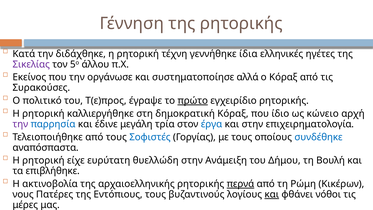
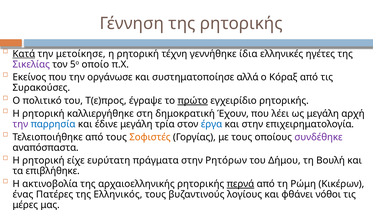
Κατά underline: none -> present
διδάχθηκε: διδάχθηκε -> μετοίκησε
άλλου: άλλου -> οποίο
δημοκρατική Κόραξ: Κόραξ -> Έχουν
ίδιο: ίδιο -> λέει
ως κώνειο: κώνειο -> μεγάλη
Σοφιστές colour: blue -> orange
συνδέθηκε colour: blue -> purple
θυελλώδη: θυελλώδη -> πράγματα
Ανάμειξη: Ανάμειξη -> Ρητόρων
νους: νους -> ένας
Εντόπιους: Εντόπιους -> Ελληνικός
και at (272, 194) underline: present -> none
